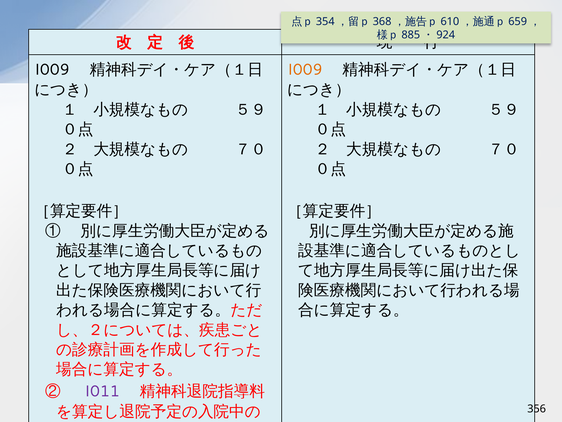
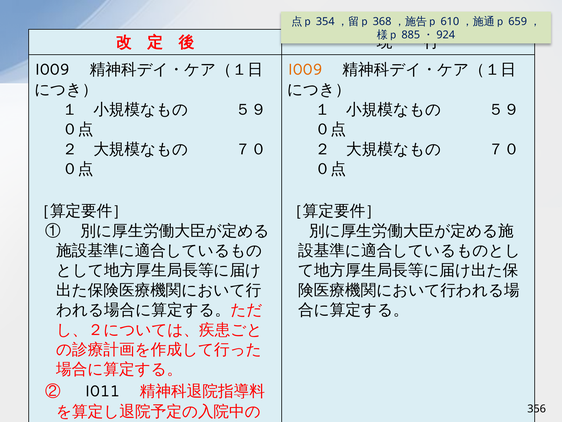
I011 colour: purple -> black
